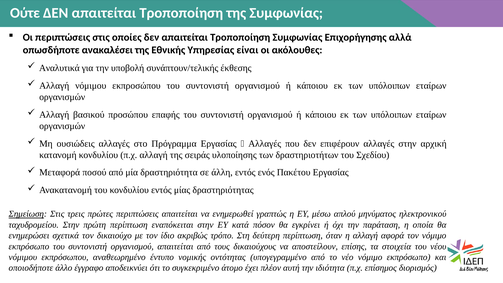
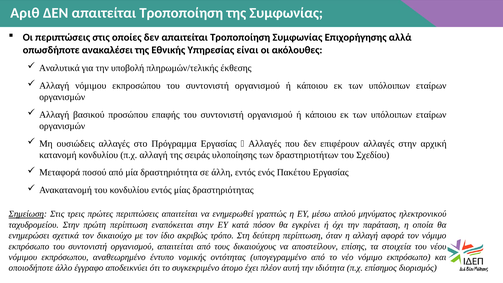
Ούτε: Ούτε -> Αριθ
συνάπτουν/τελικής: συνάπτουν/τελικής -> πληρωμών/τελικής
